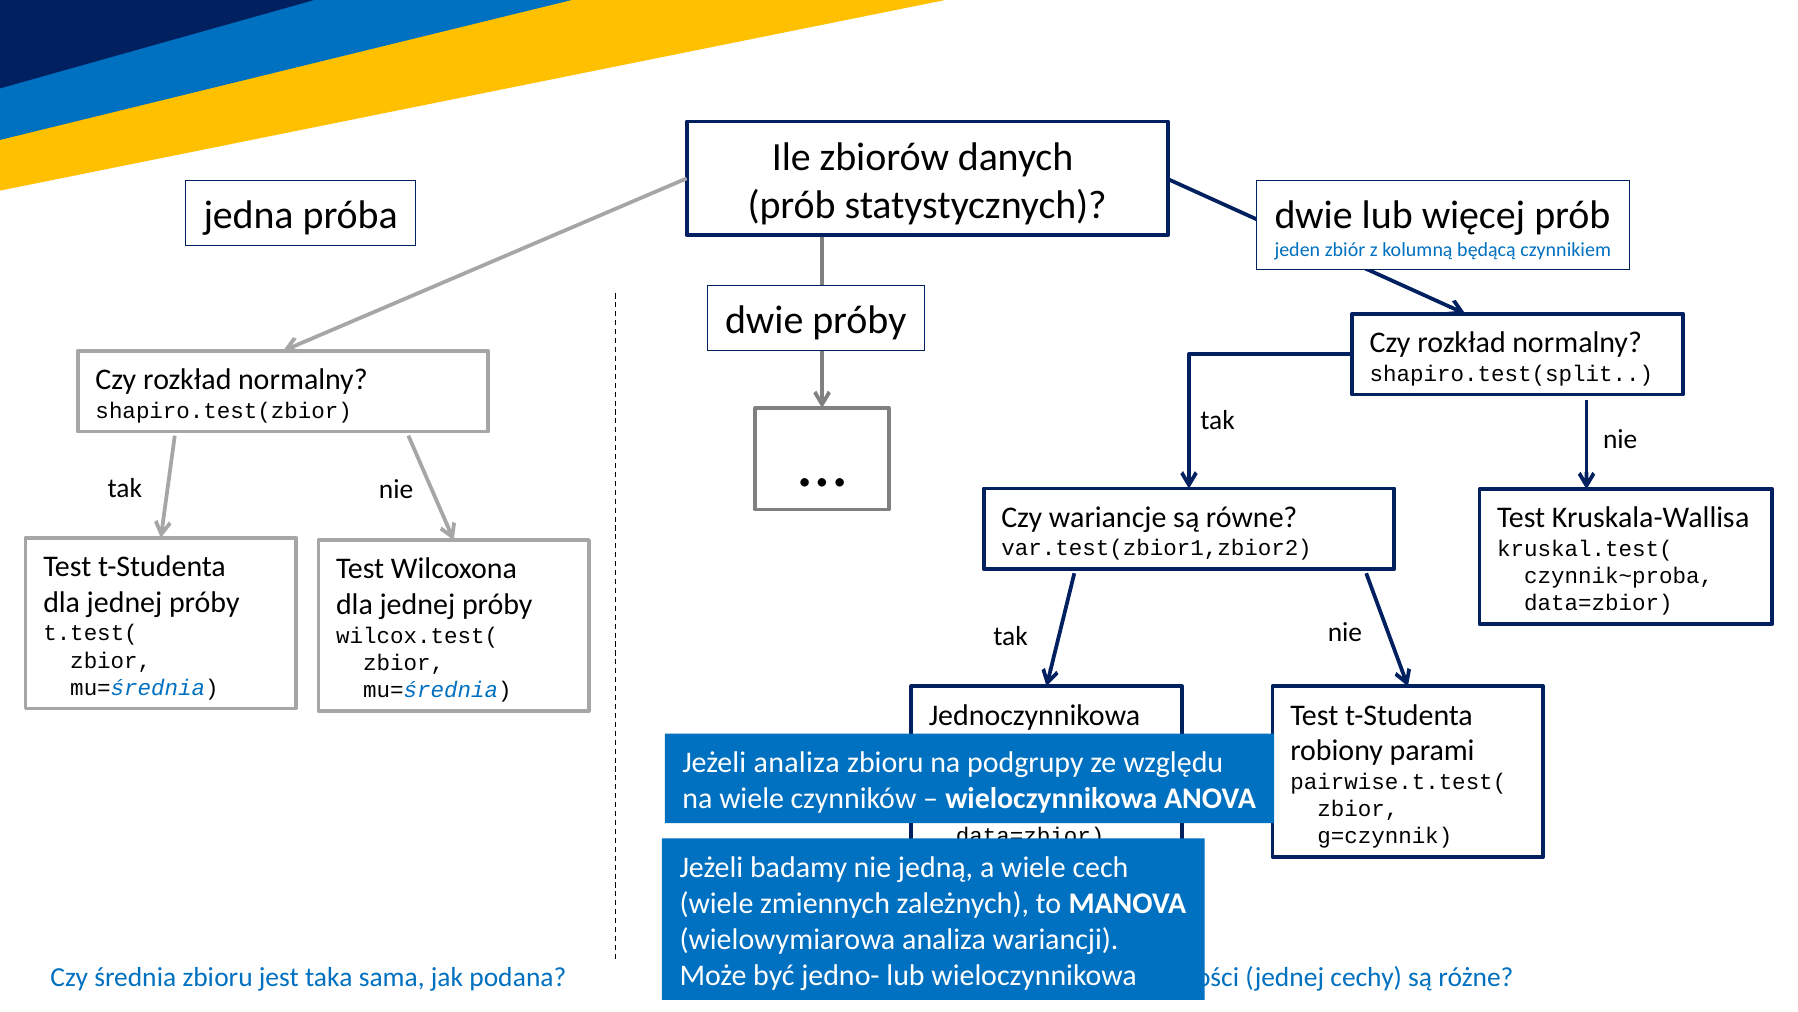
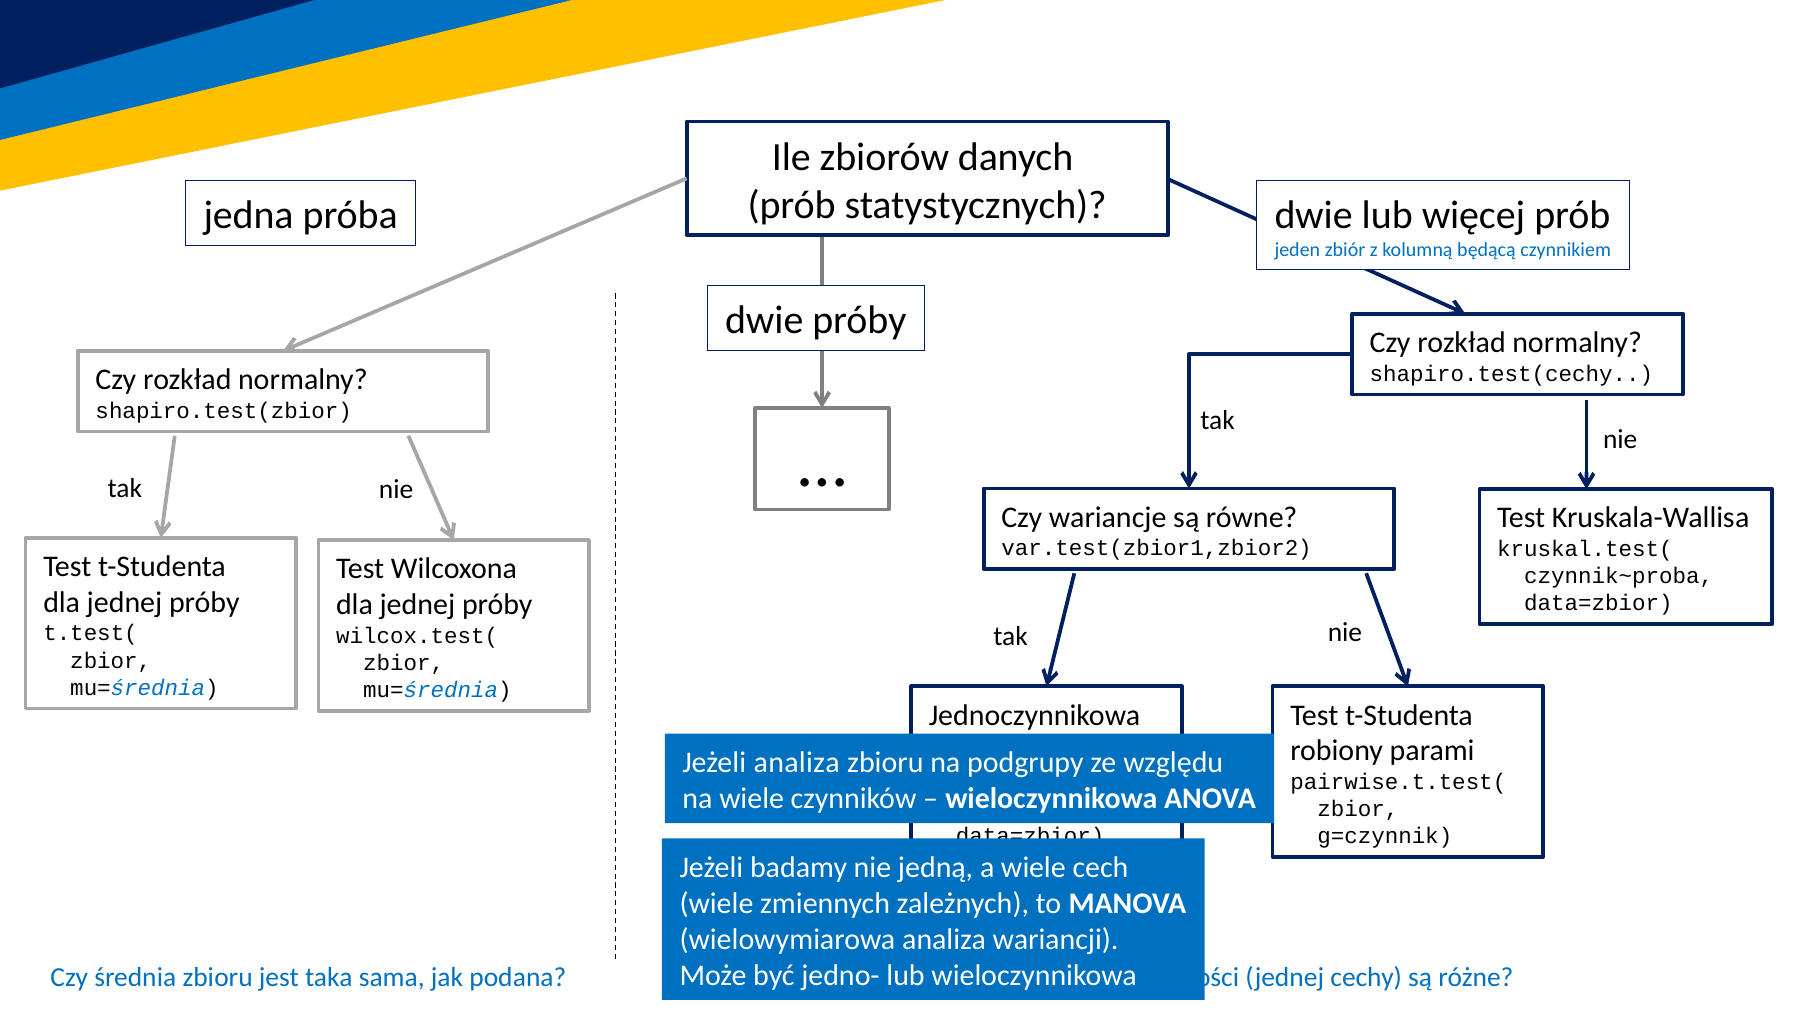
shapiro.test(split: shapiro.test(split -> shapiro.test(cechy
